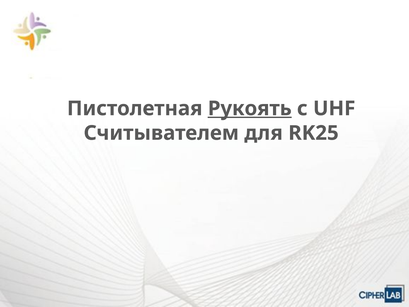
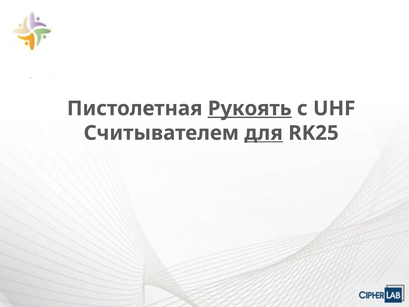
для underline: none -> present
